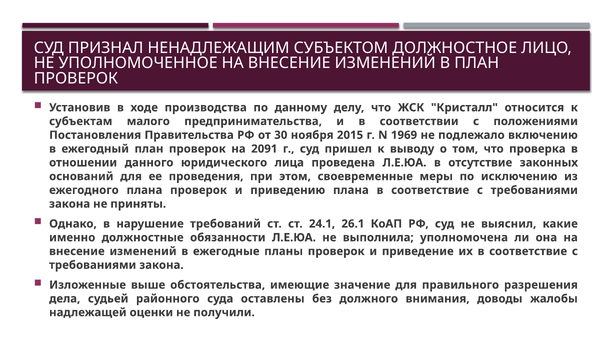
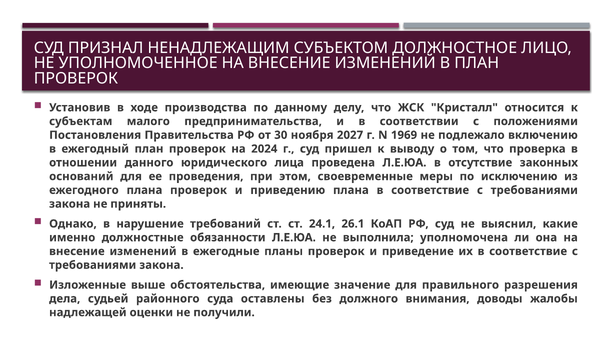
2015: 2015 -> 2027
2091: 2091 -> 2024
